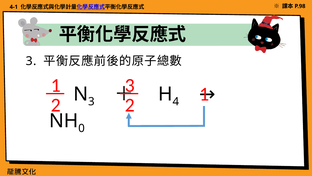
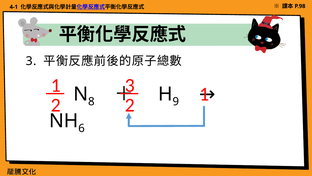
3 at (91, 101): 3 -> 8
4: 4 -> 9
0: 0 -> 6
